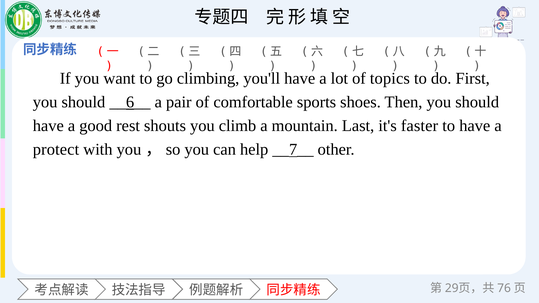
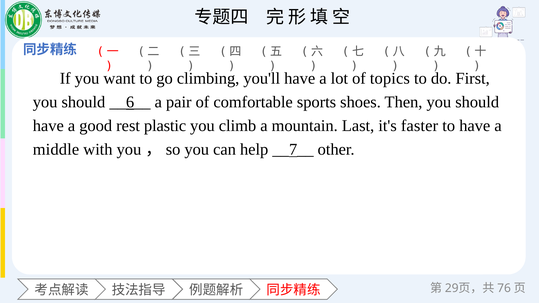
shouts: shouts -> plastic
protect: protect -> middle
